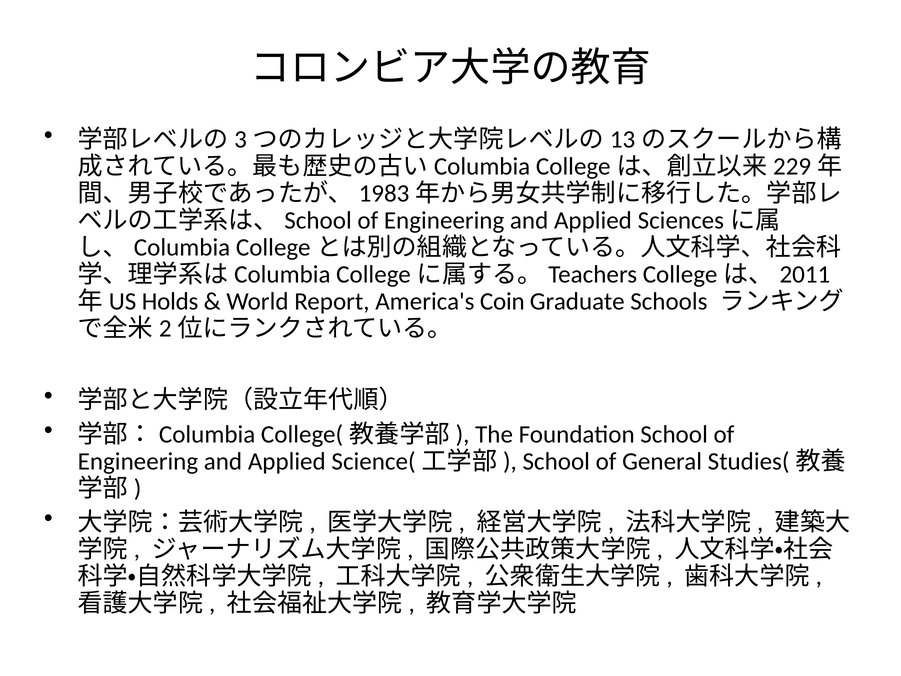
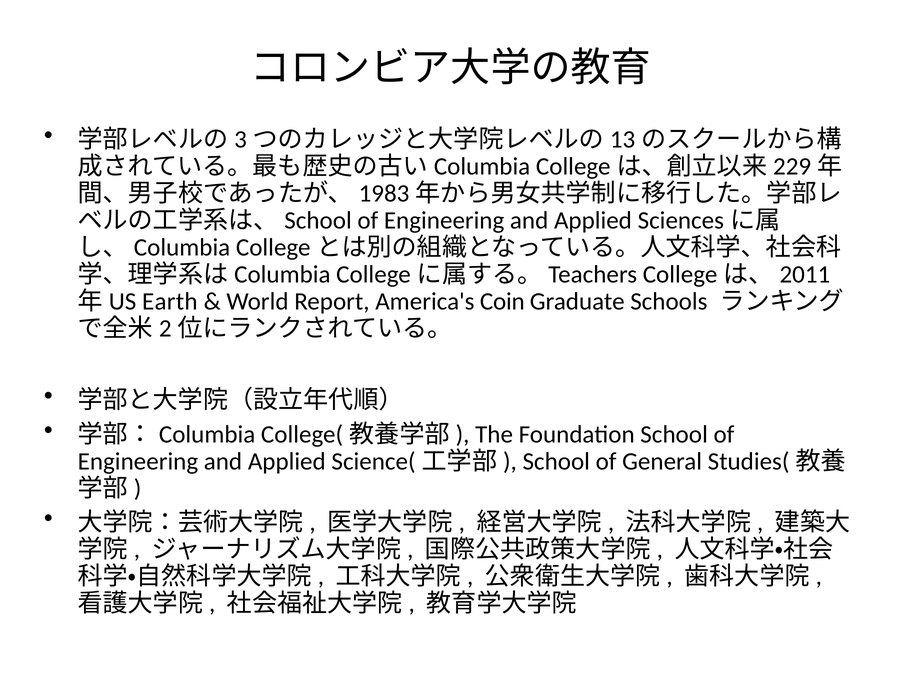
Holds: Holds -> Earth
